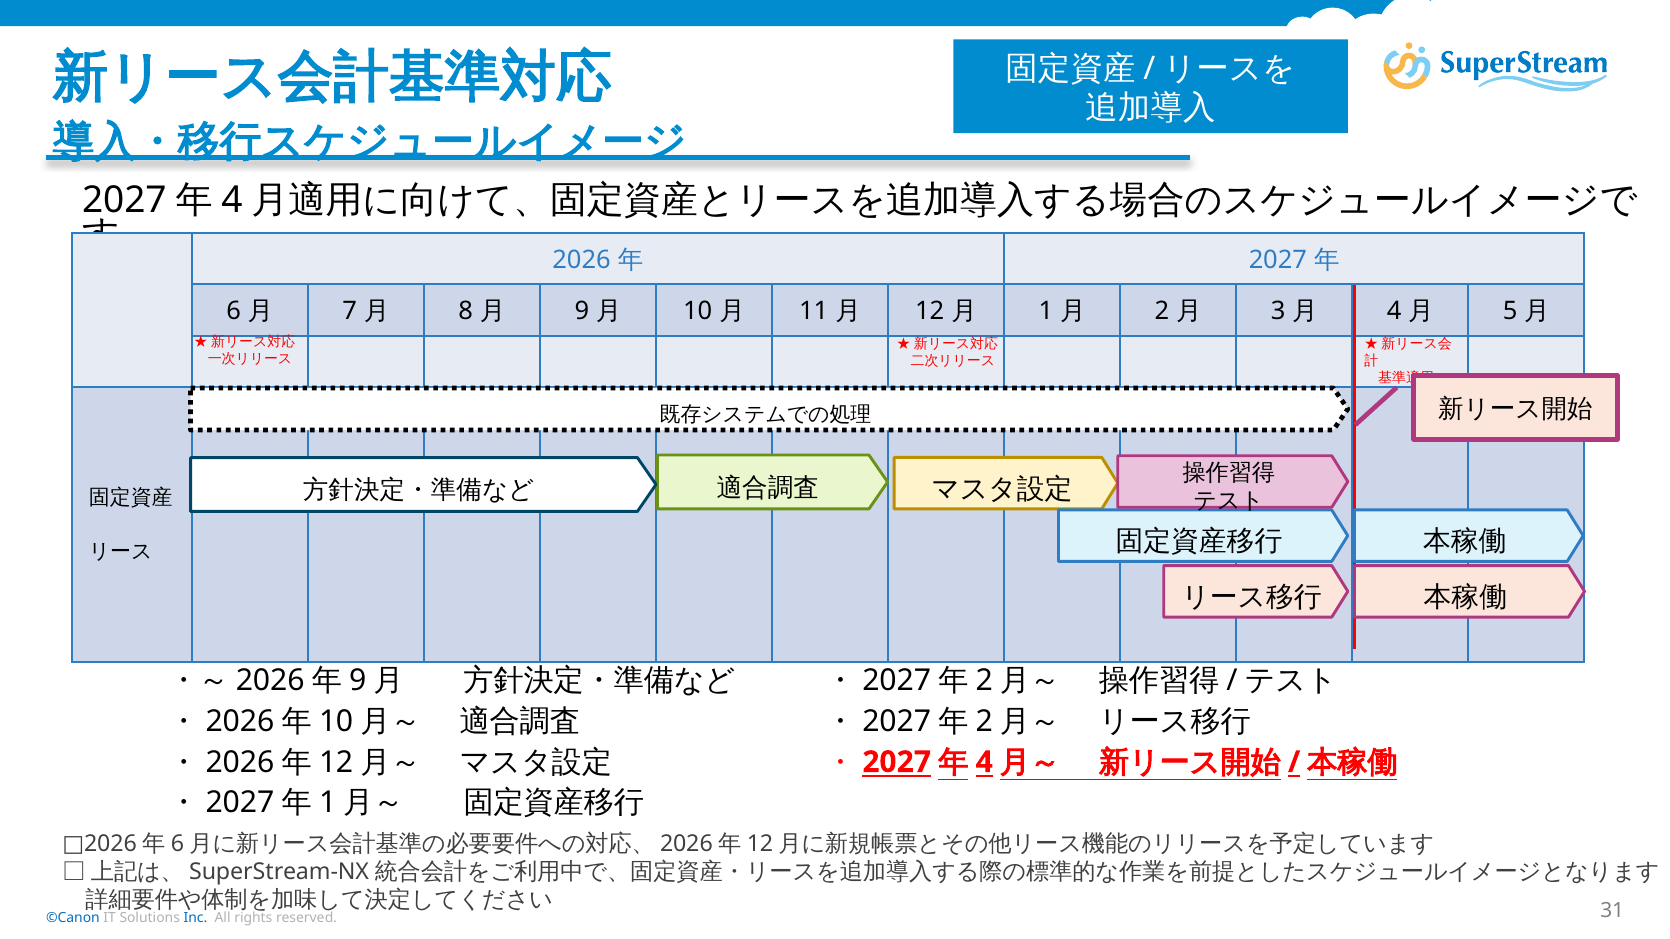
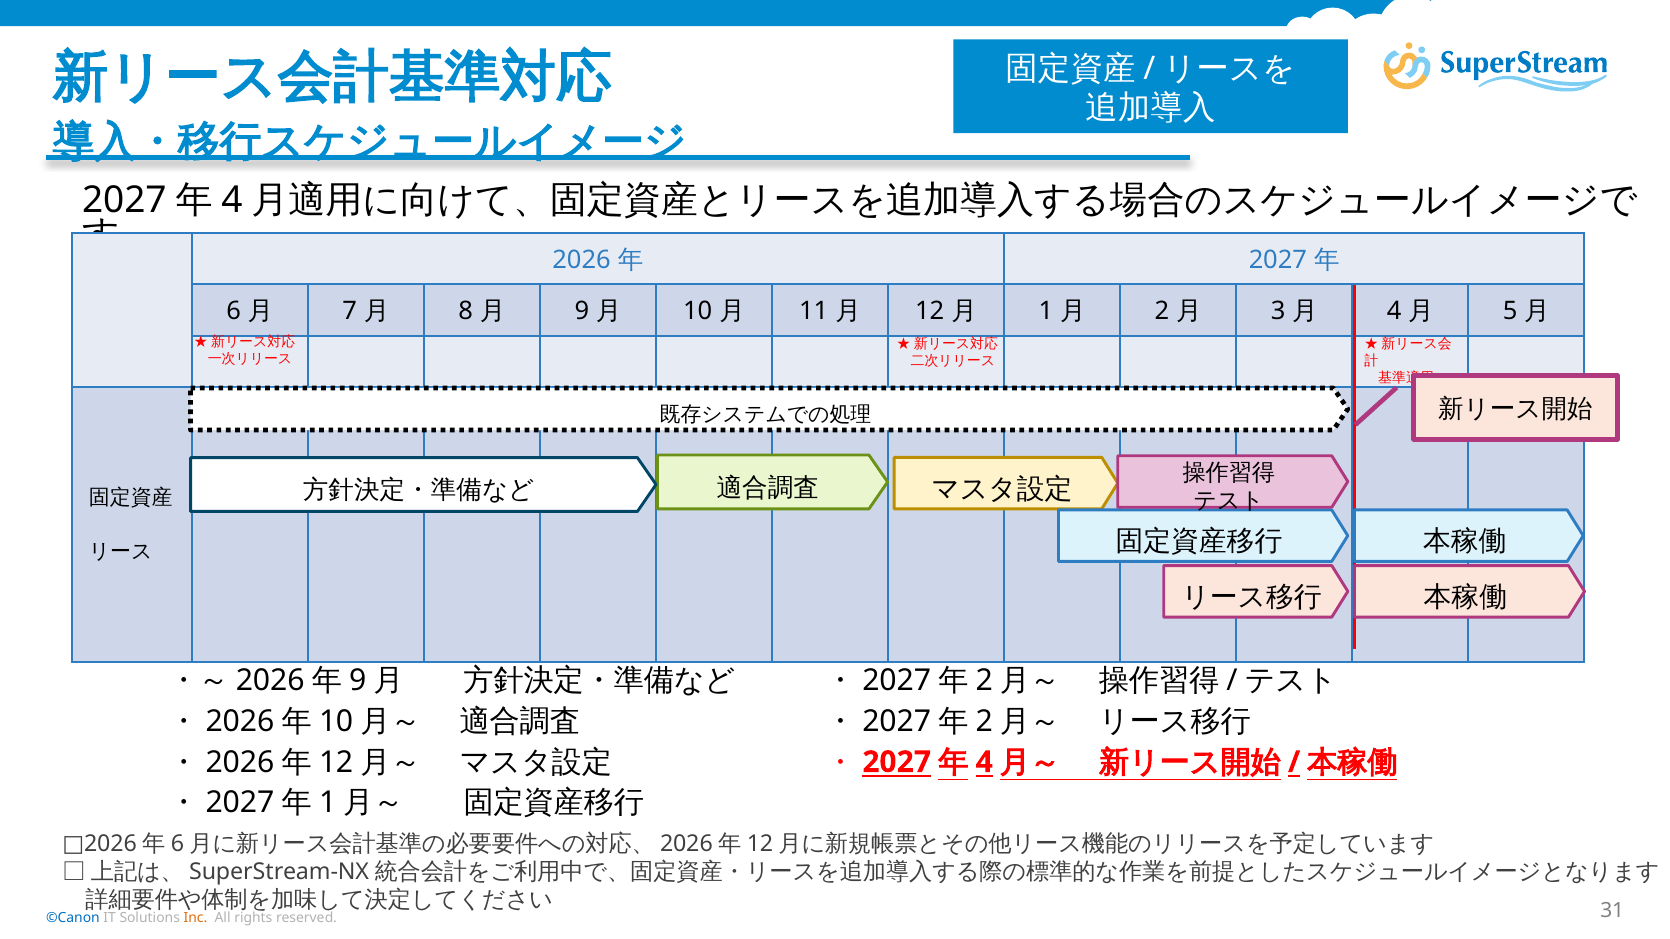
Inc colour: blue -> orange
